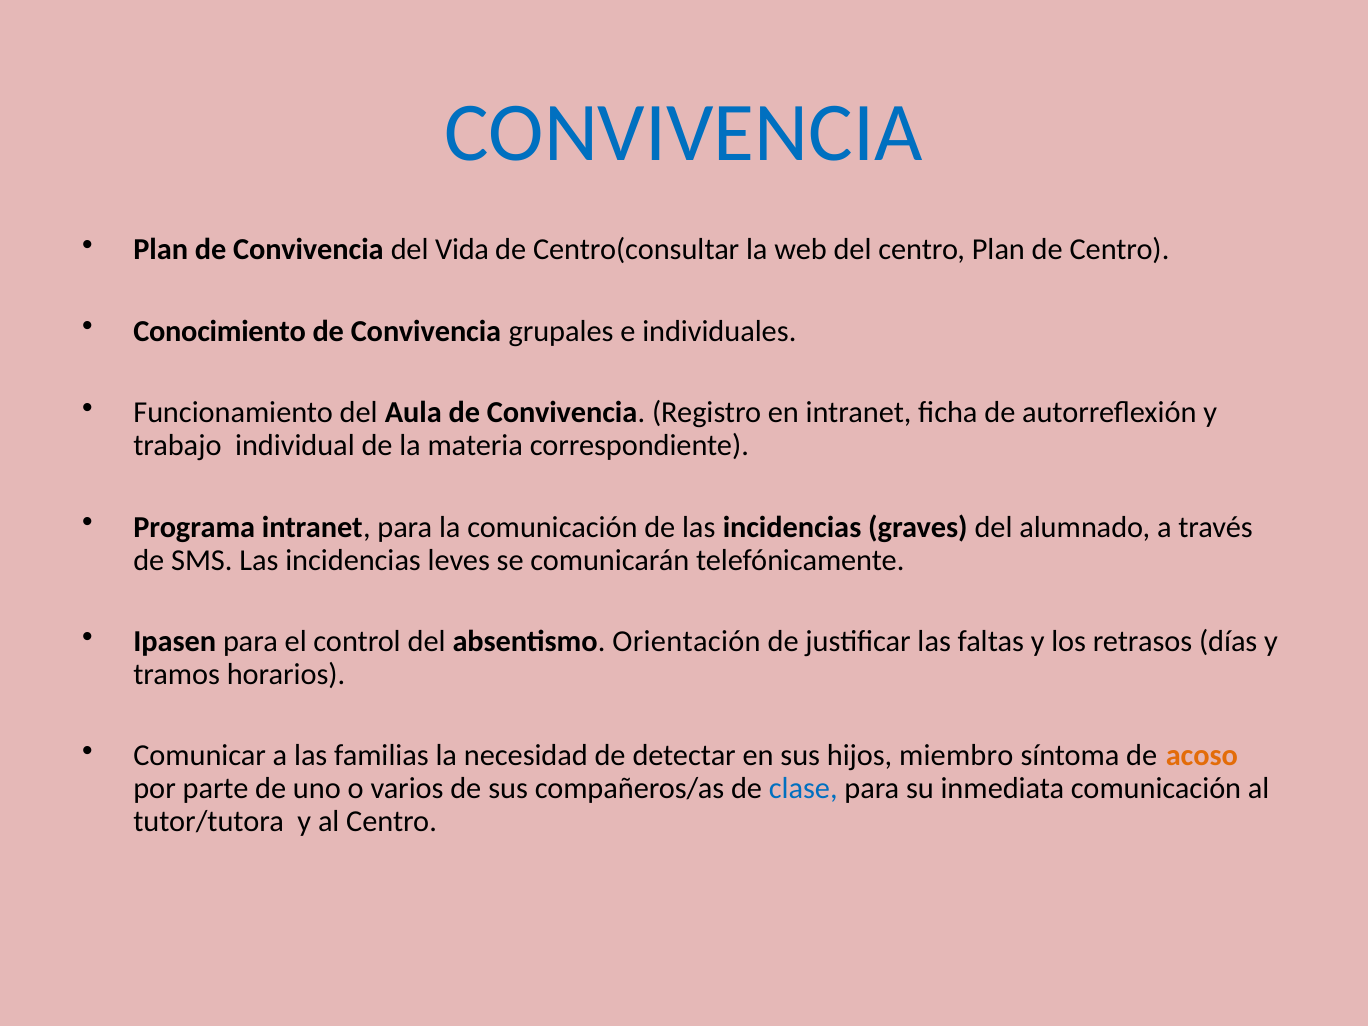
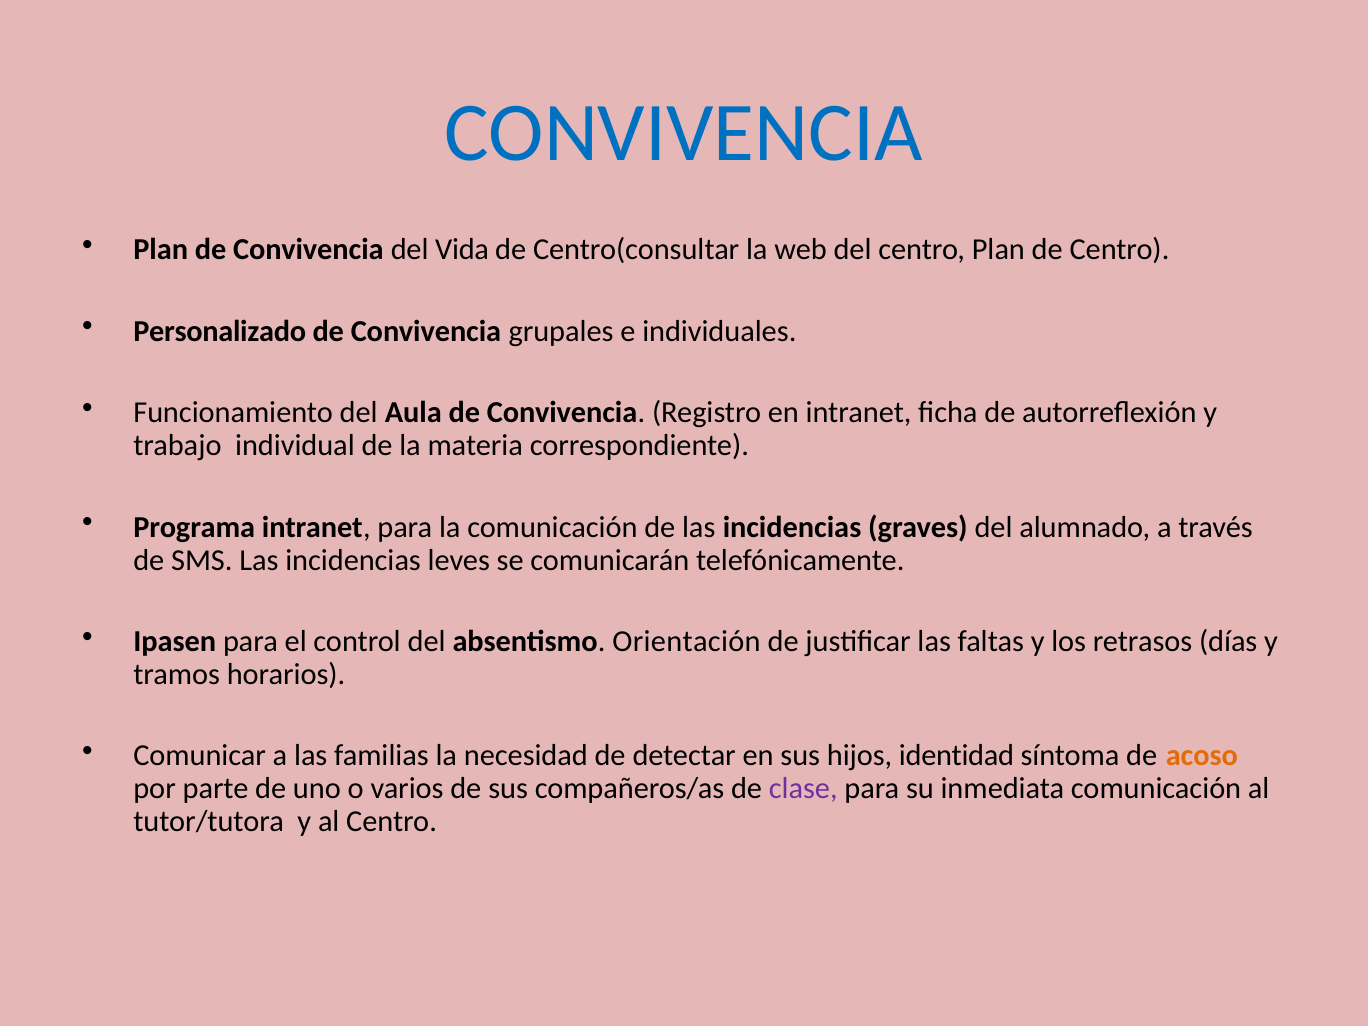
Conocimiento: Conocimiento -> Personalizado
miembro: miembro -> identidad
clase colour: blue -> purple
